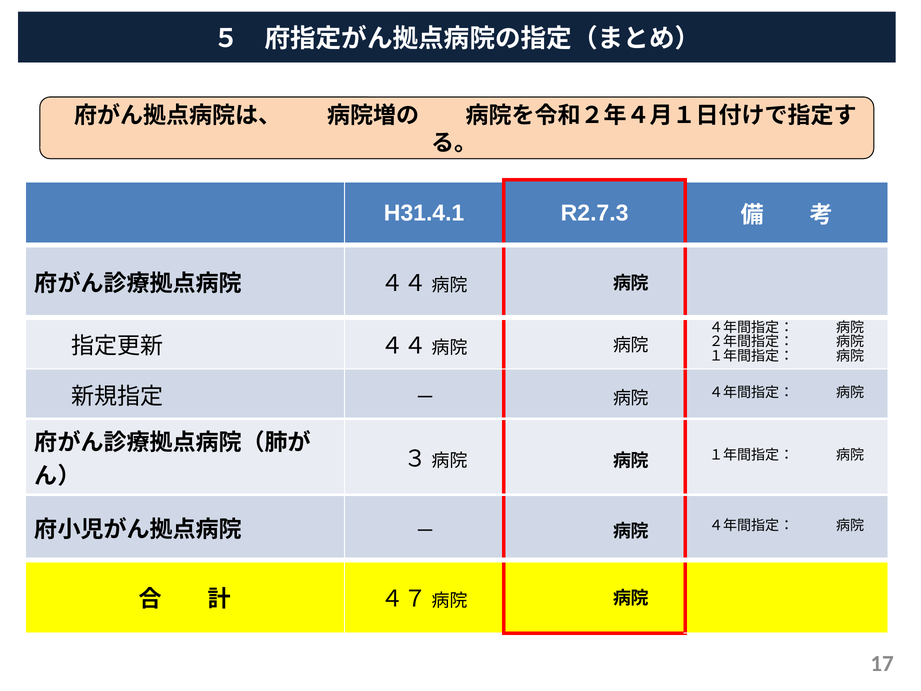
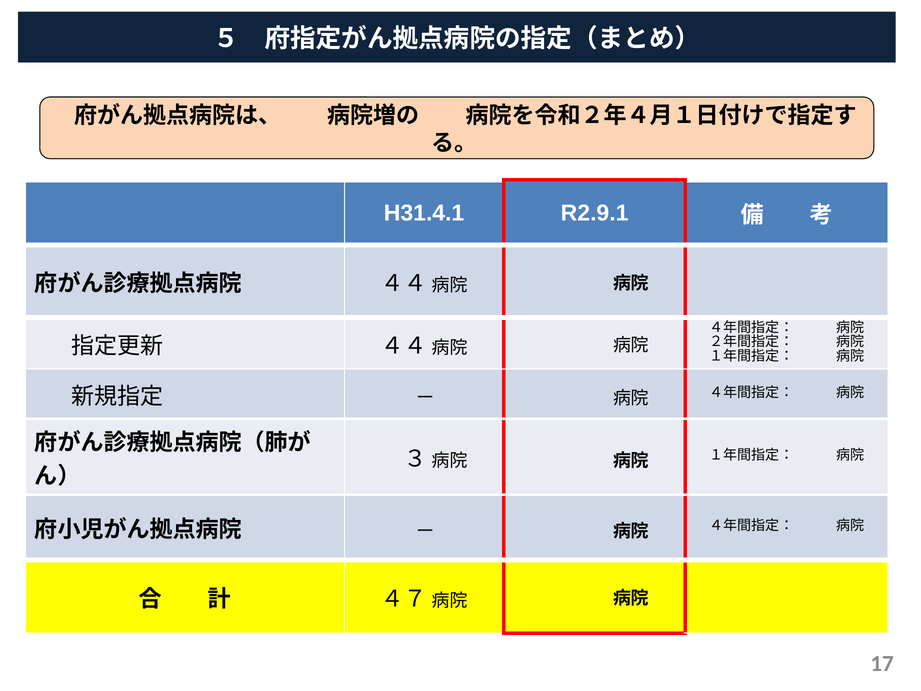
R2.7.3: R2.7.3 -> R2.9.1
